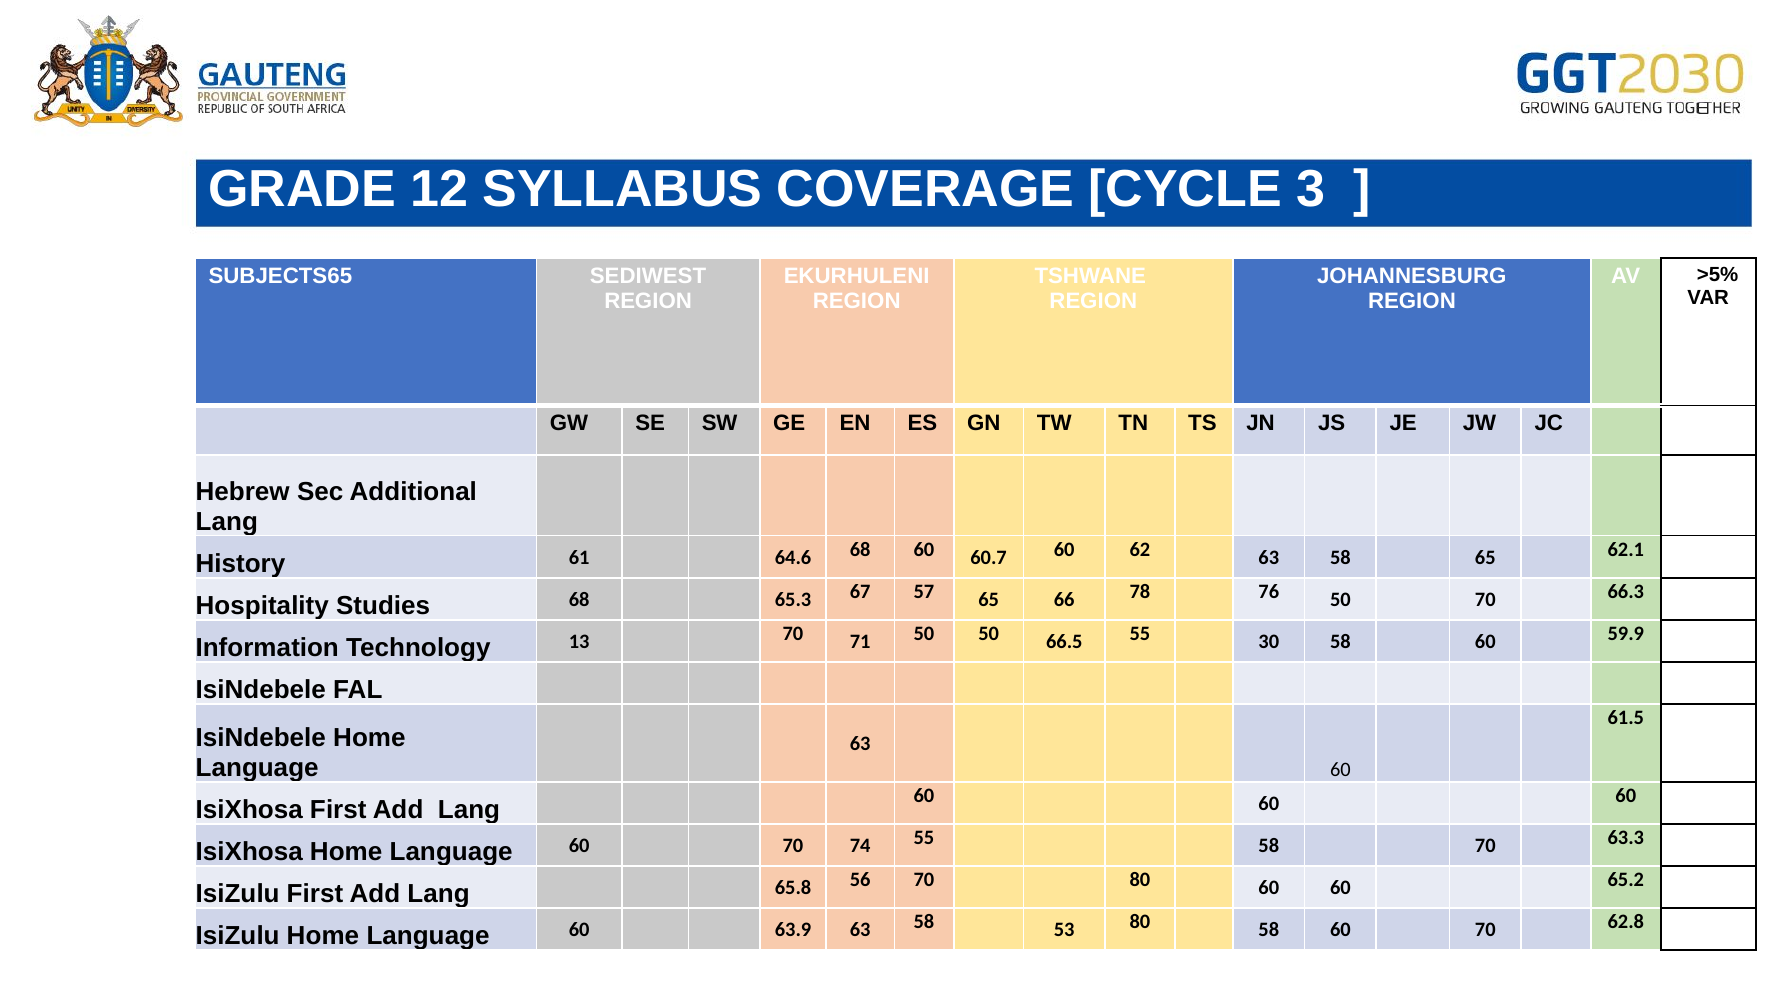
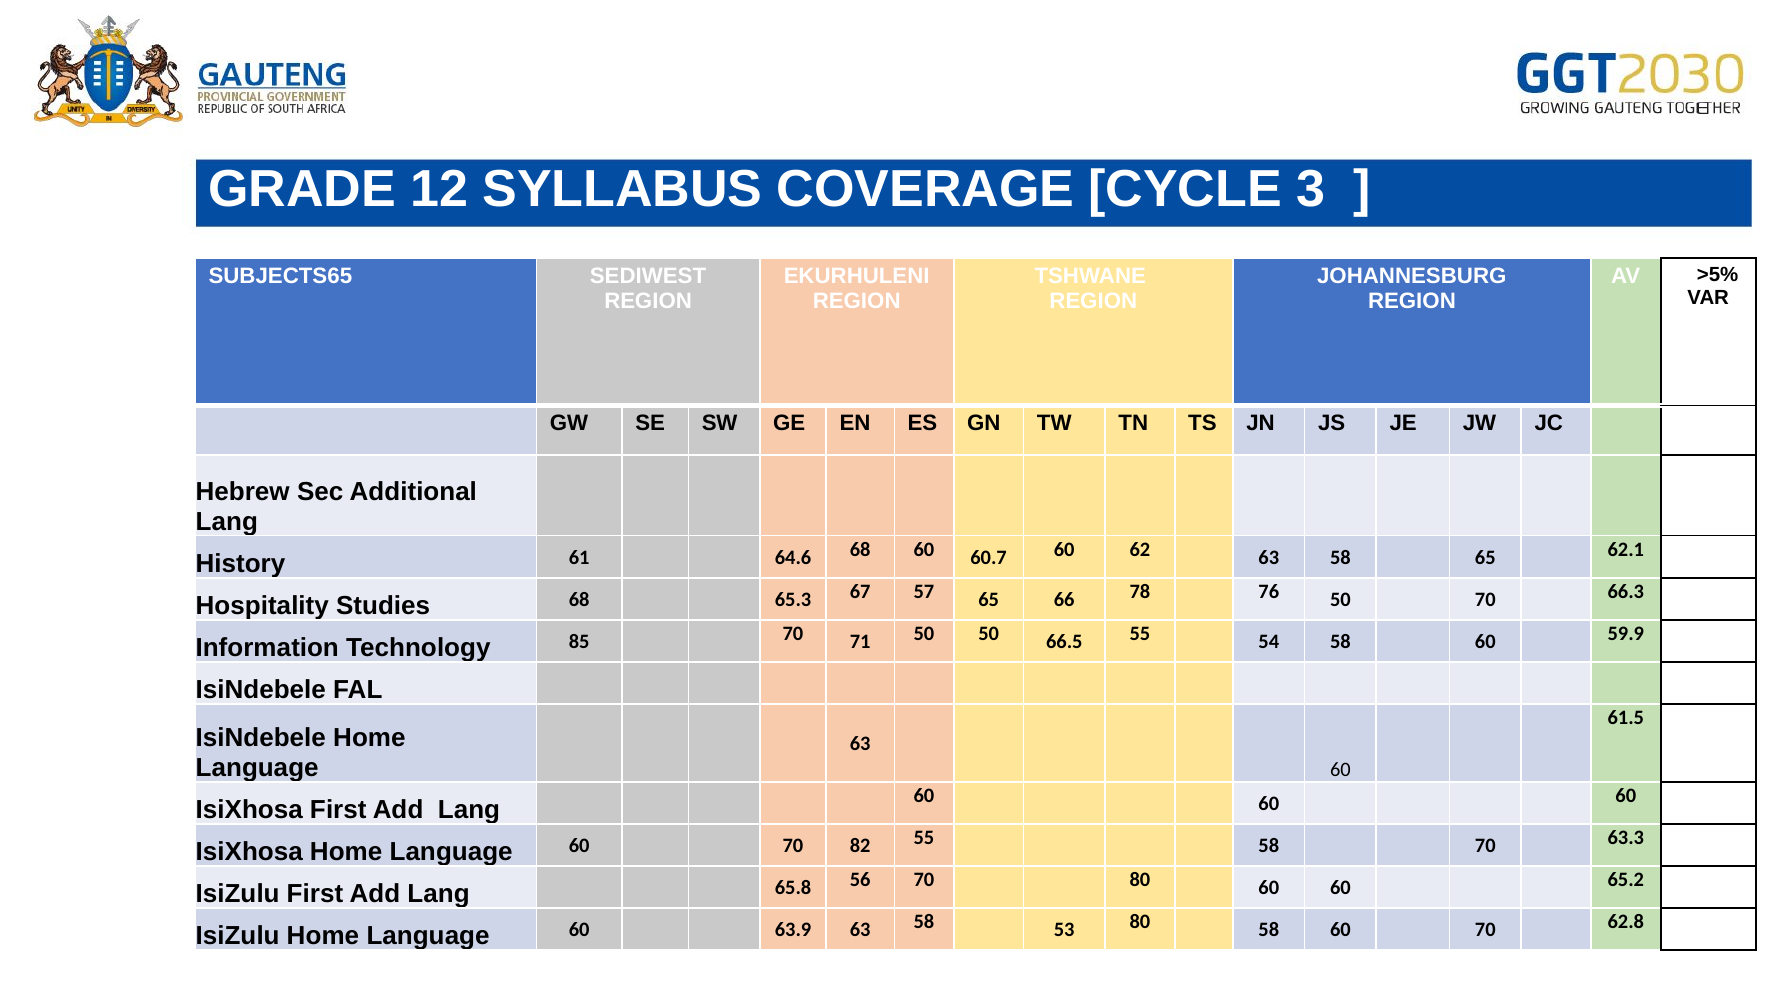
13: 13 -> 85
30: 30 -> 54
74: 74 -> 82
